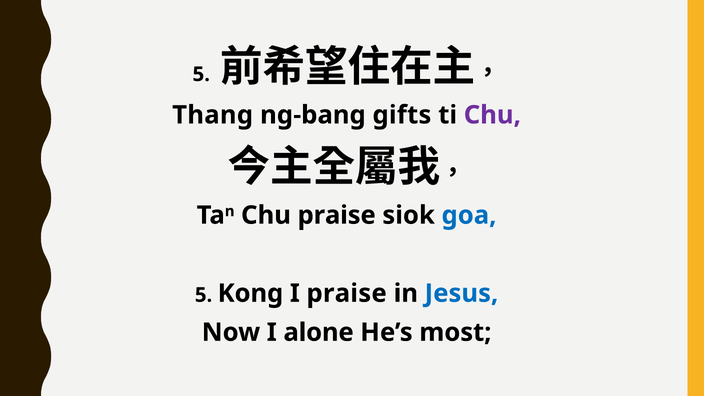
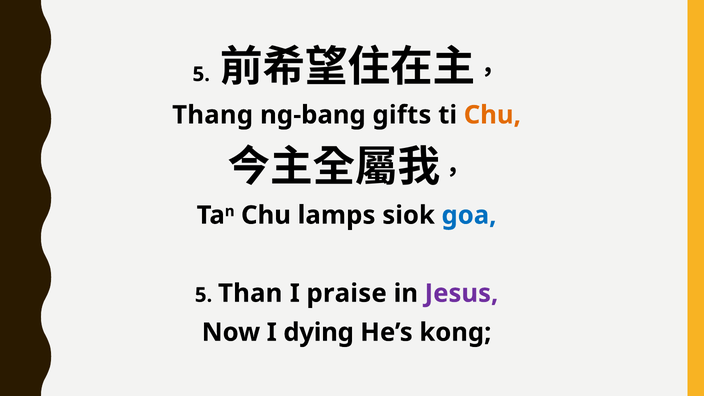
Chu at (492, 115) colour: purple -> orange
Chu praise: praise -> lamps
Kong: Kong -> Than
Jesus colour: blue -> purple
alone: alone -> dying
most: most -> kong
